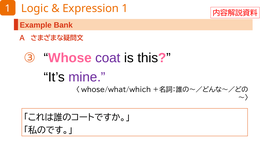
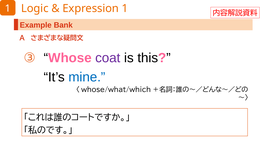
mine colour: purple -> blue
